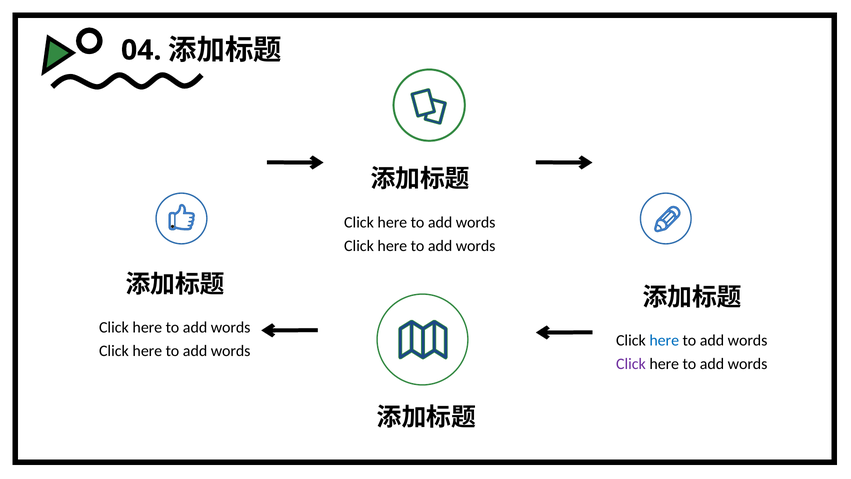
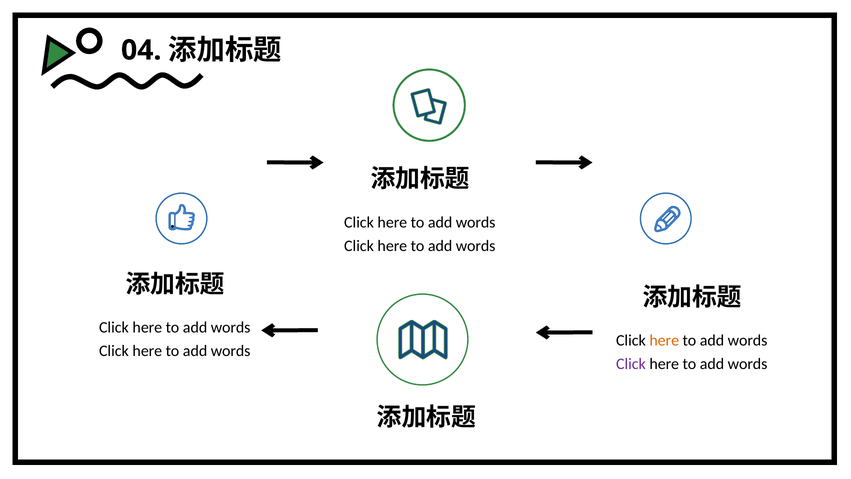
here at (664, 340) colour: blue -> orange
